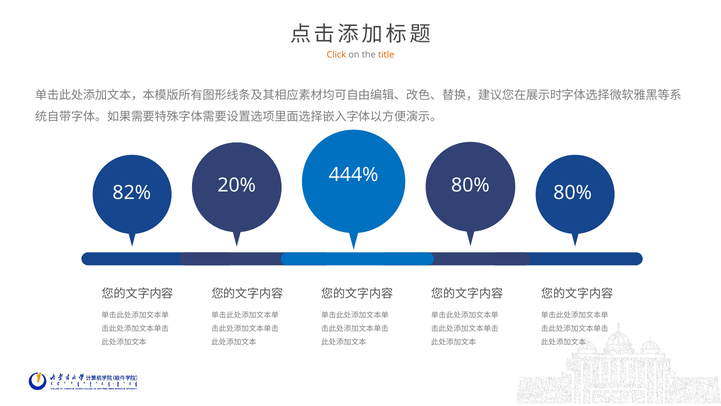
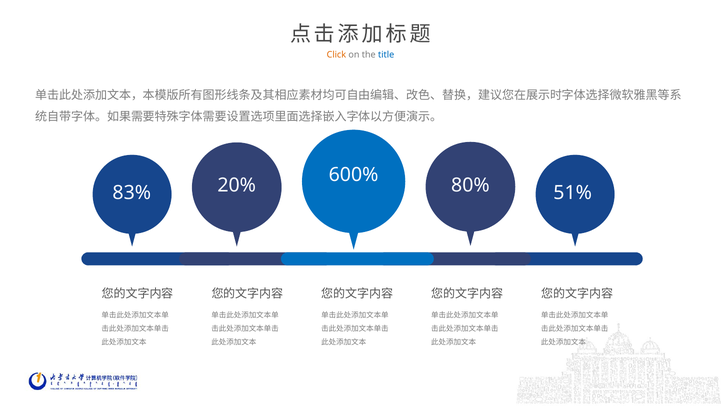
title colour: orange -> blue
444%: 444% -> 600%
80% 80%: 80% -> 51%
82%: 82% -> 83%
